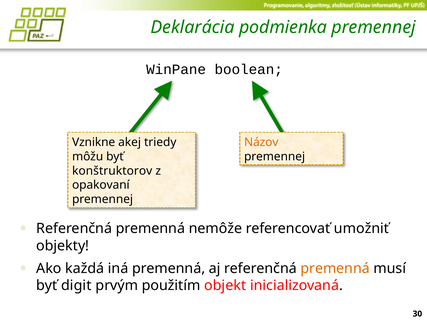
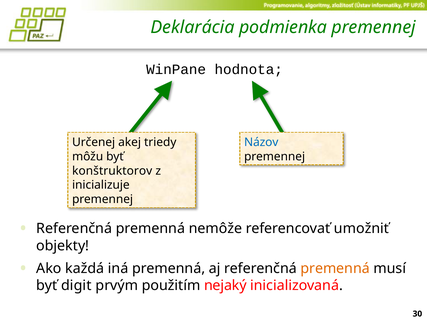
boolean: boolean -> hodnota
Vznikne: Vznikne -> Určenej
Názov colour: orange -> blue
opakovaní: opakovaní -> inicializuje
objekt: objekt -> nejaký
